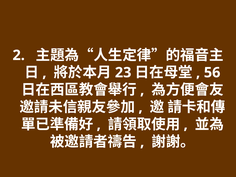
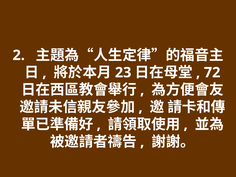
56: 56 -> 72
